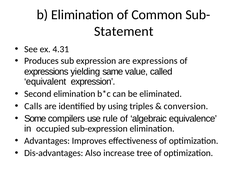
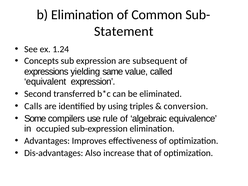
4.31: 4.31 -> 1.24
Produces: Produces -> Concepts
are expressions: expressions -> subsequent
Second elimination: elimination -> transferred
tree: tree -> that
